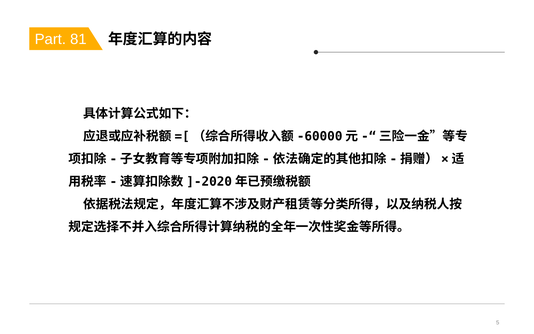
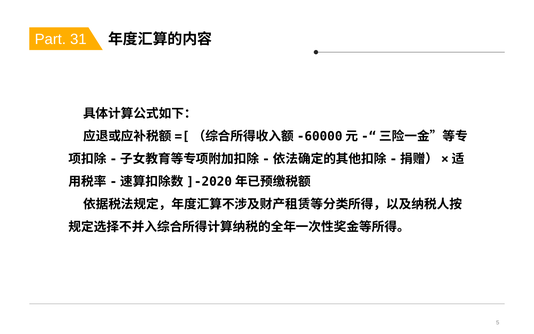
81: 81 -> 31
